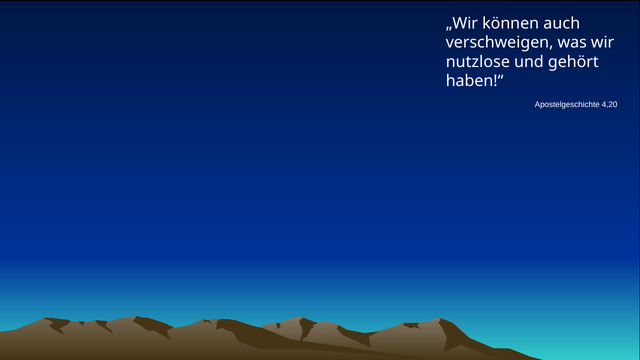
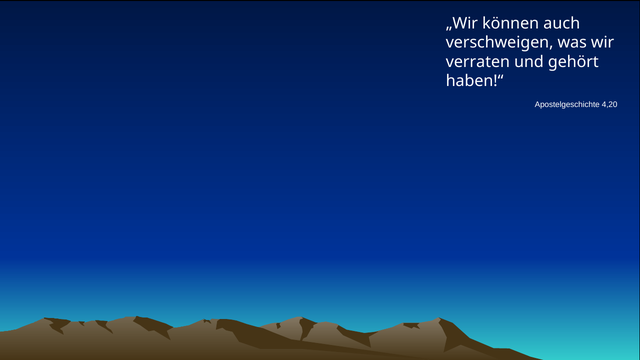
nutzlose: nutzlose -> verraten
